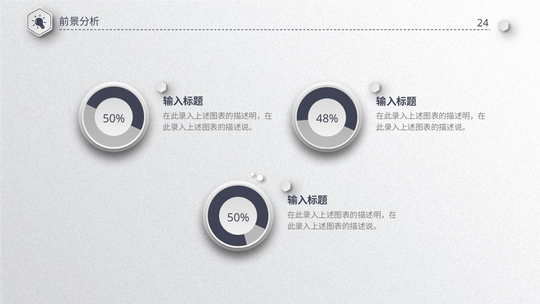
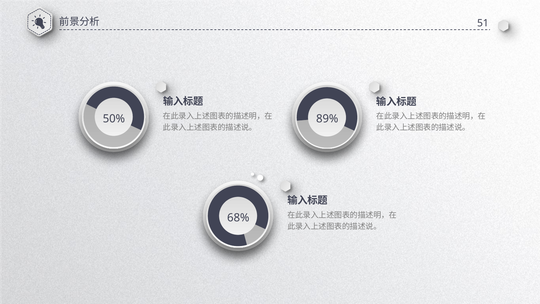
24: 24 -> 51
48%: 48% -> 89%
50% at (238, 218): 50% -> 68%
